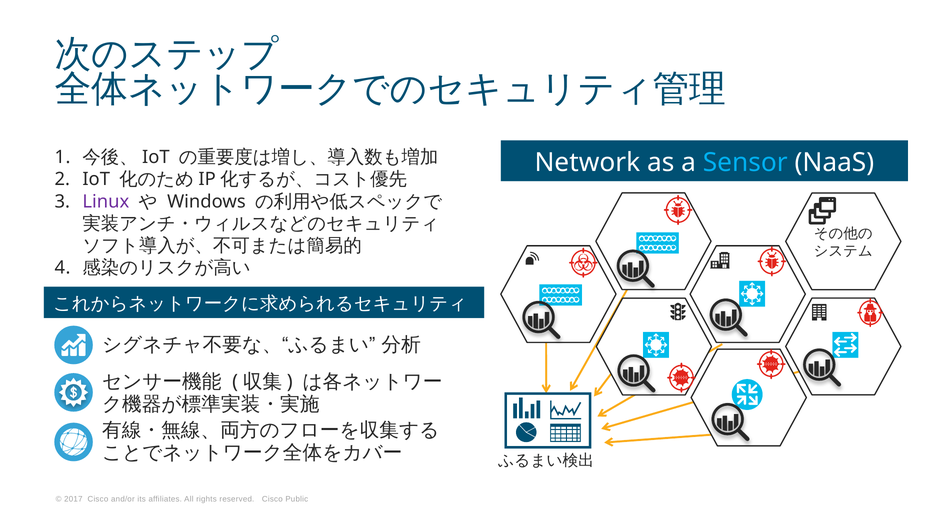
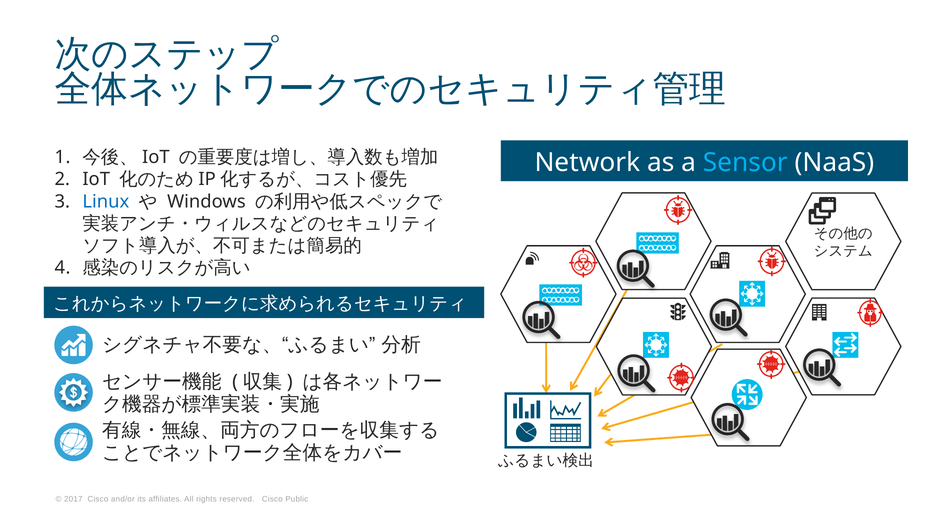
Linux colour: purple -> blue
